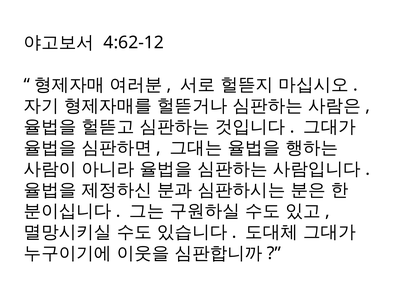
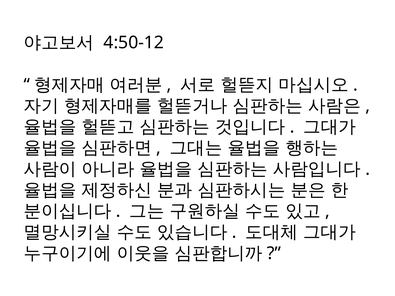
4:62-12: 4:62-12 -> 4:50-12
